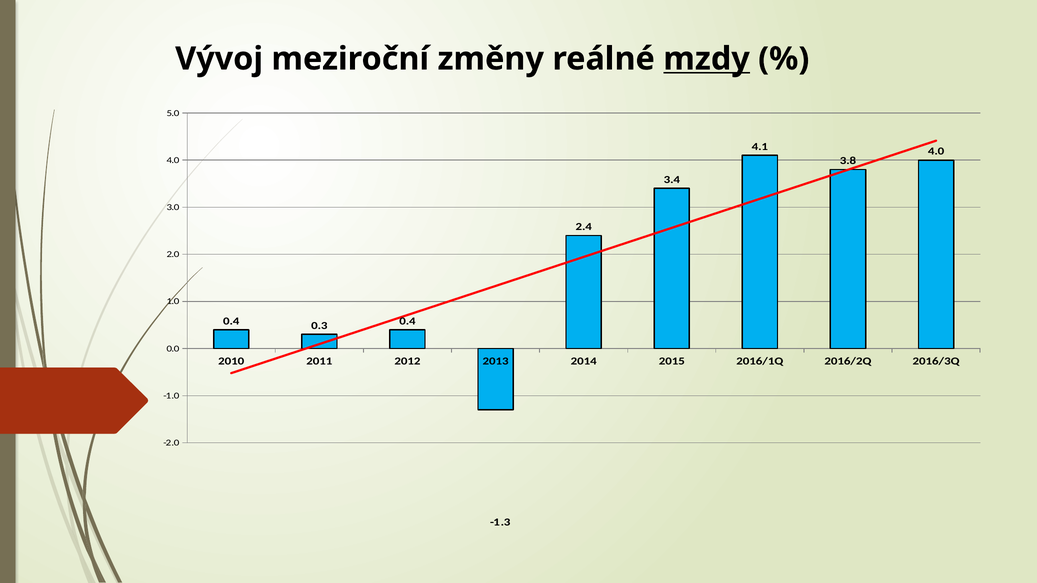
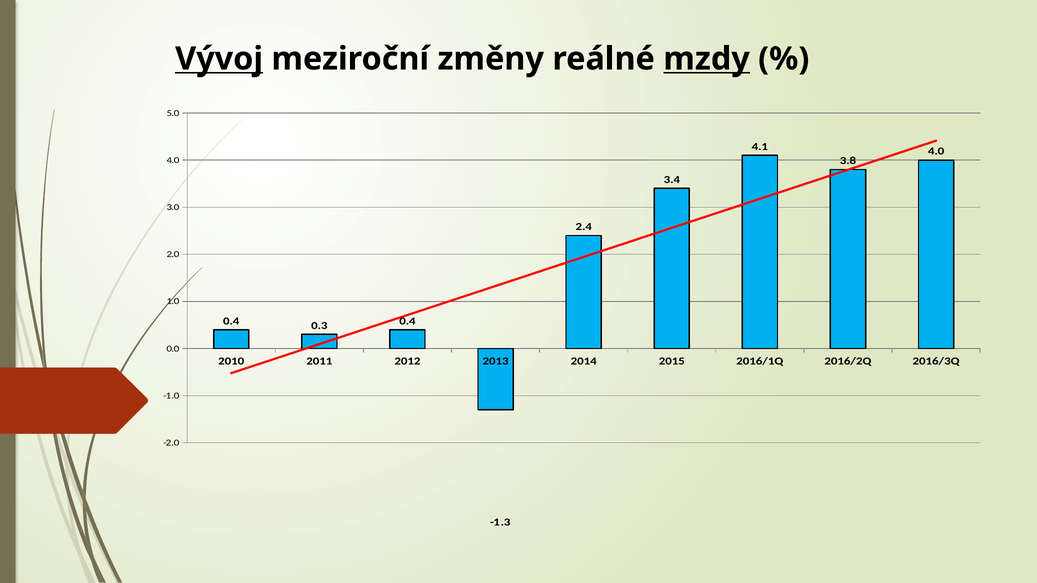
Vývoj underline: none -> present
